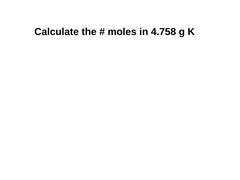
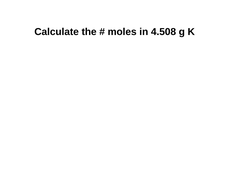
4.758: 4.758 -> 4.508
